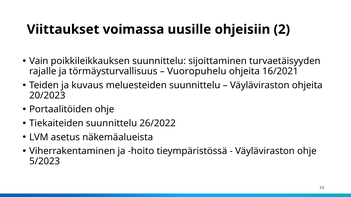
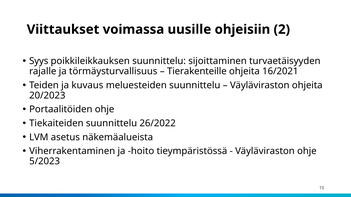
Vain: Vain -> Syys
Vuoropuhelu: Vuoropuhelu -> Tierakenteille
